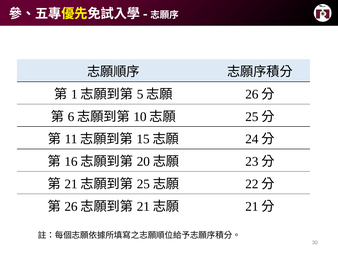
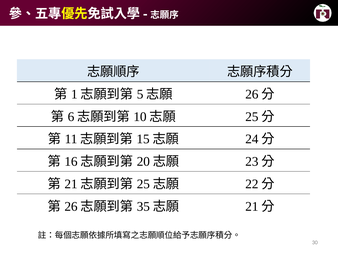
21 at (143, 206): 21 -> 35
